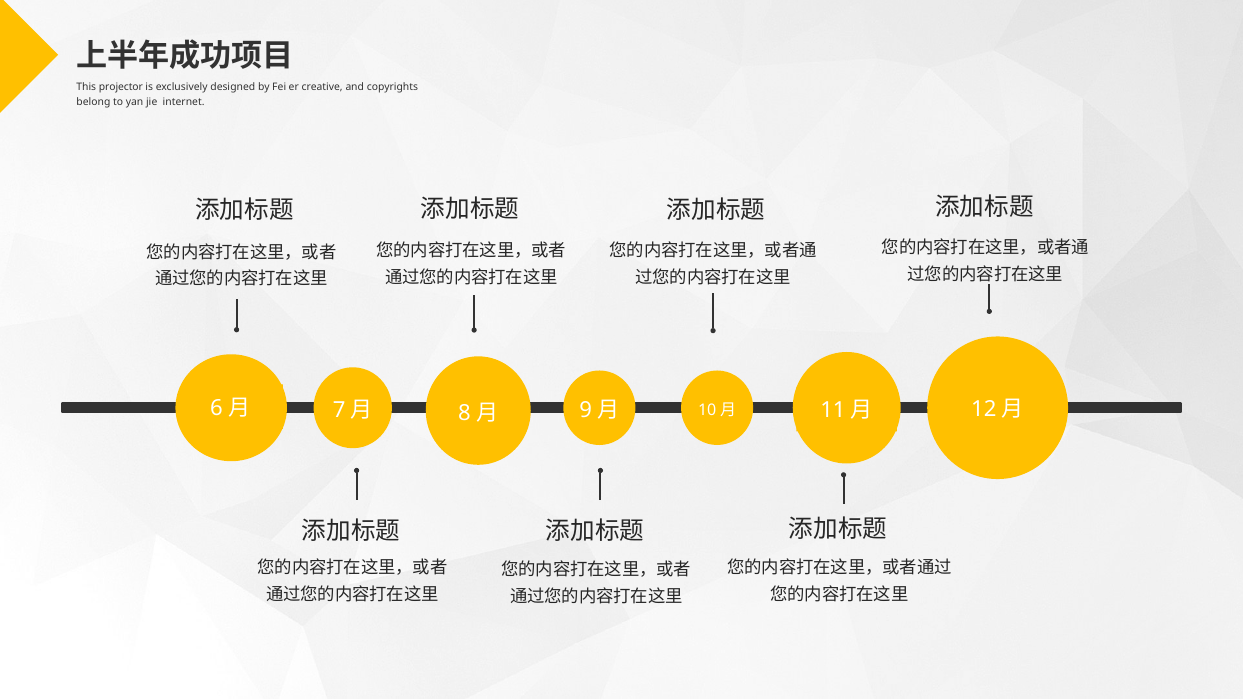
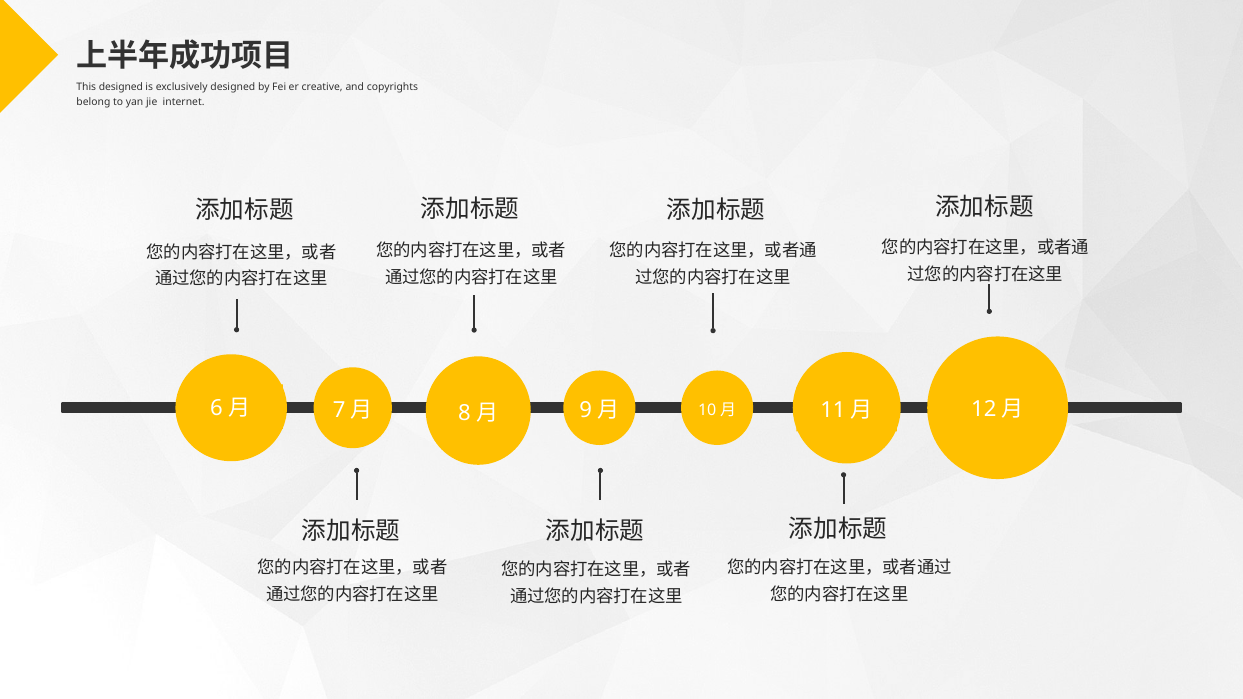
This projector: projector -> designed
